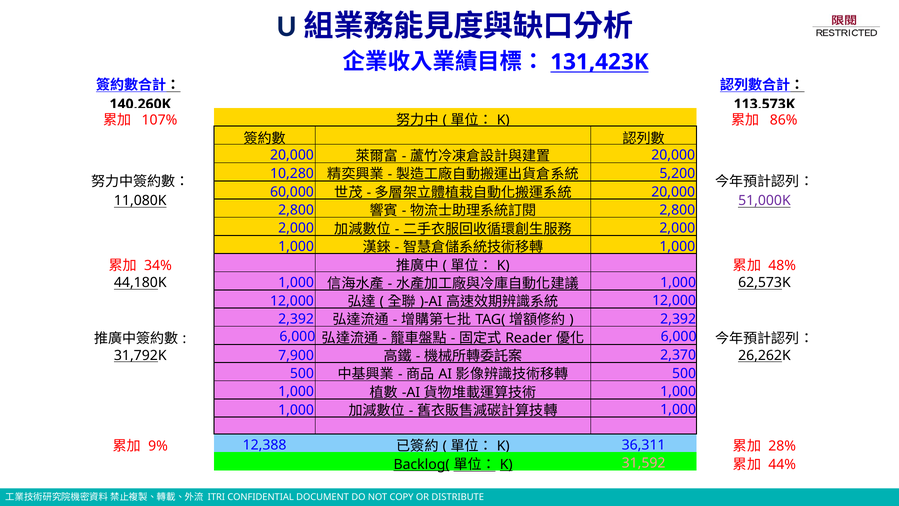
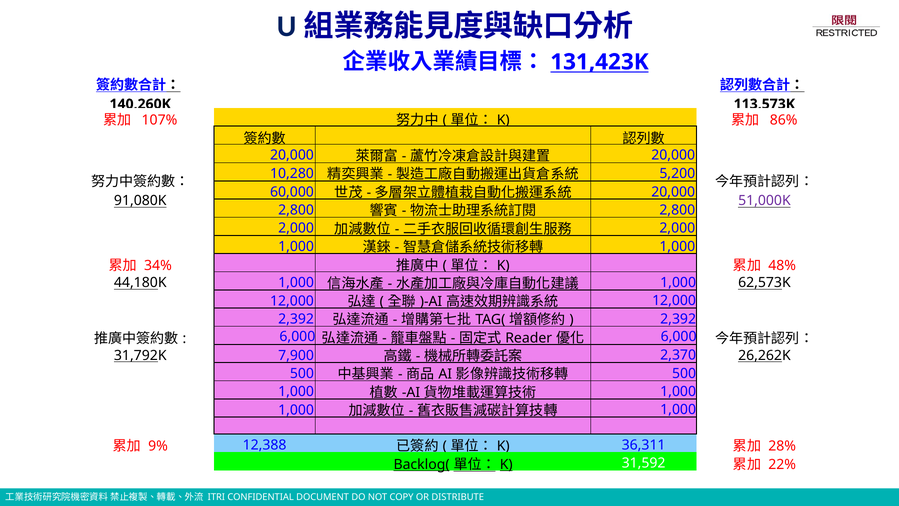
11,080K: 11,080K -> 91,080K
31,592 colour: pink -> white
44%: 44% -> 22%
